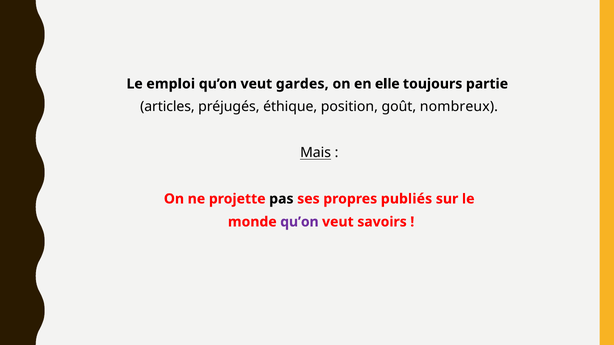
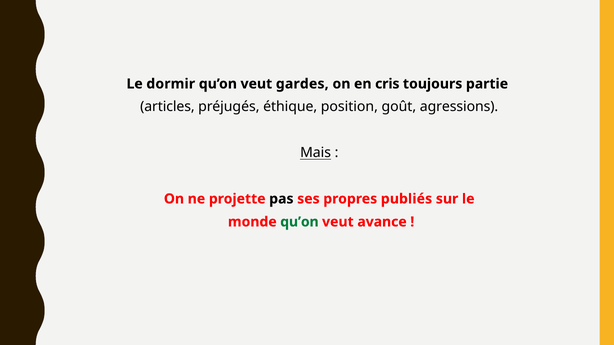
emploi: emploi -> dormir
elle: elle -> cris
nombreux: nombreux -> agressions
qu’on at (299, 222) colour: purple -> green
savoirs: savoirs -> avance
